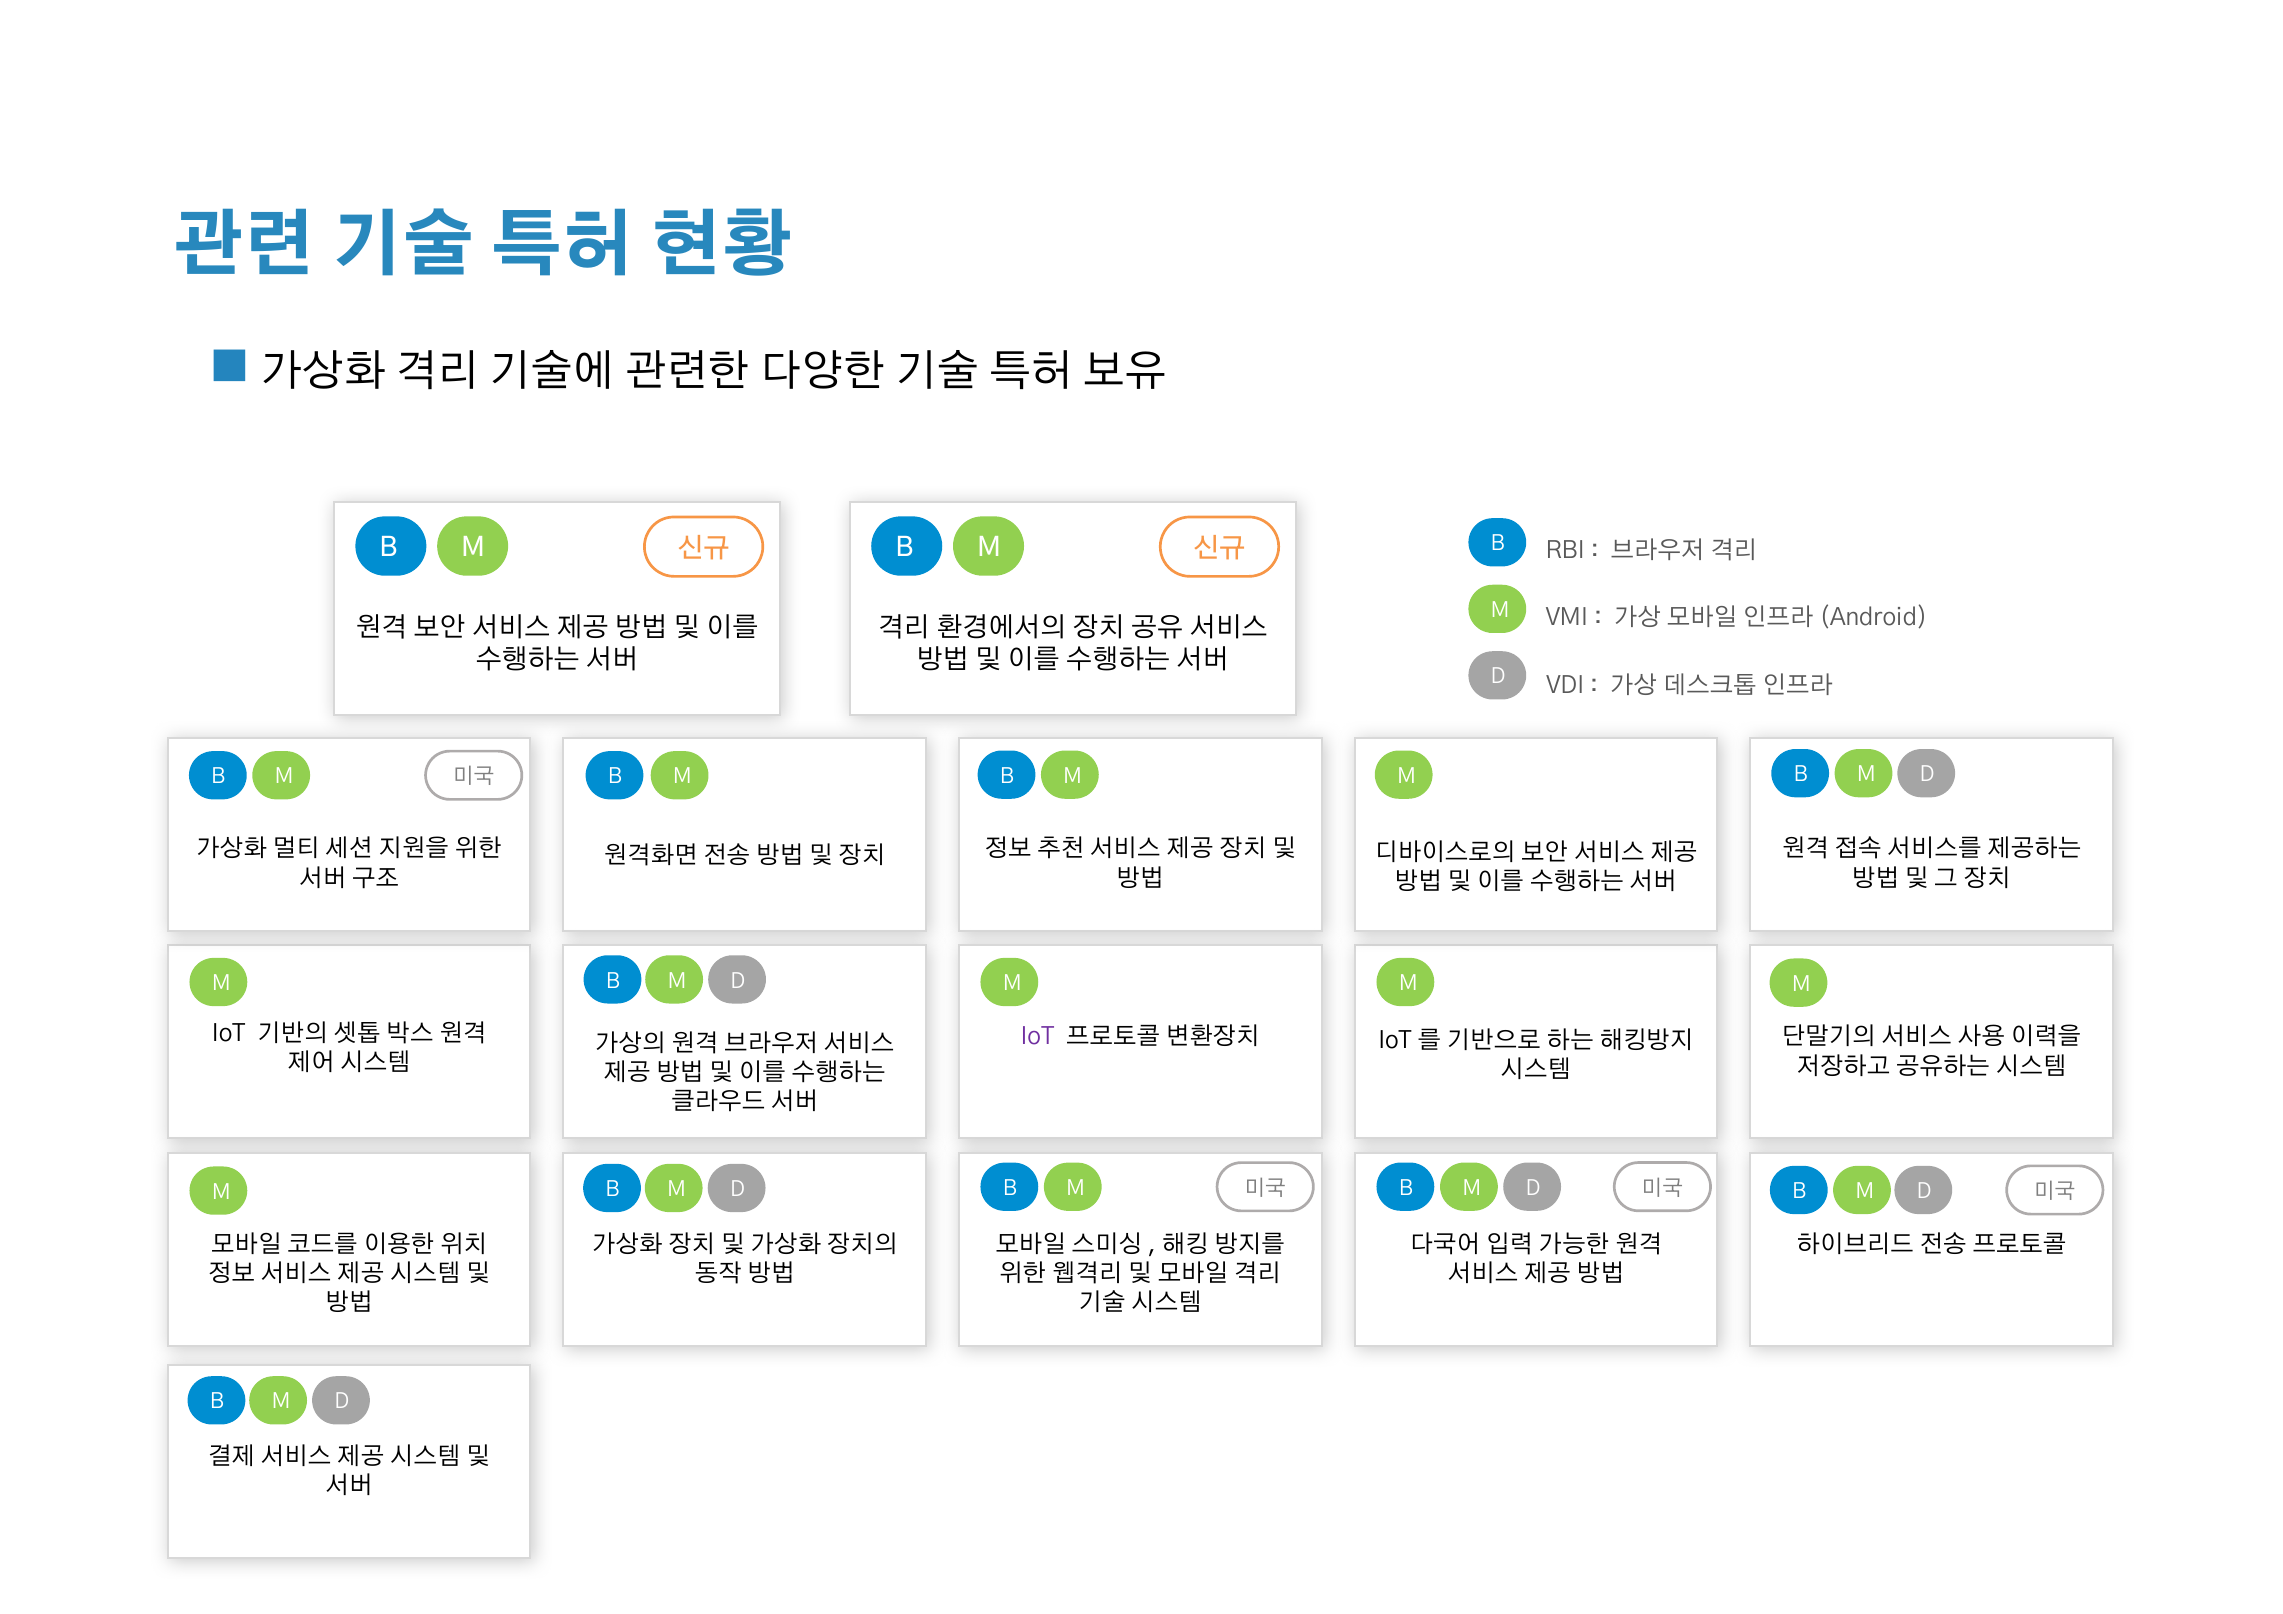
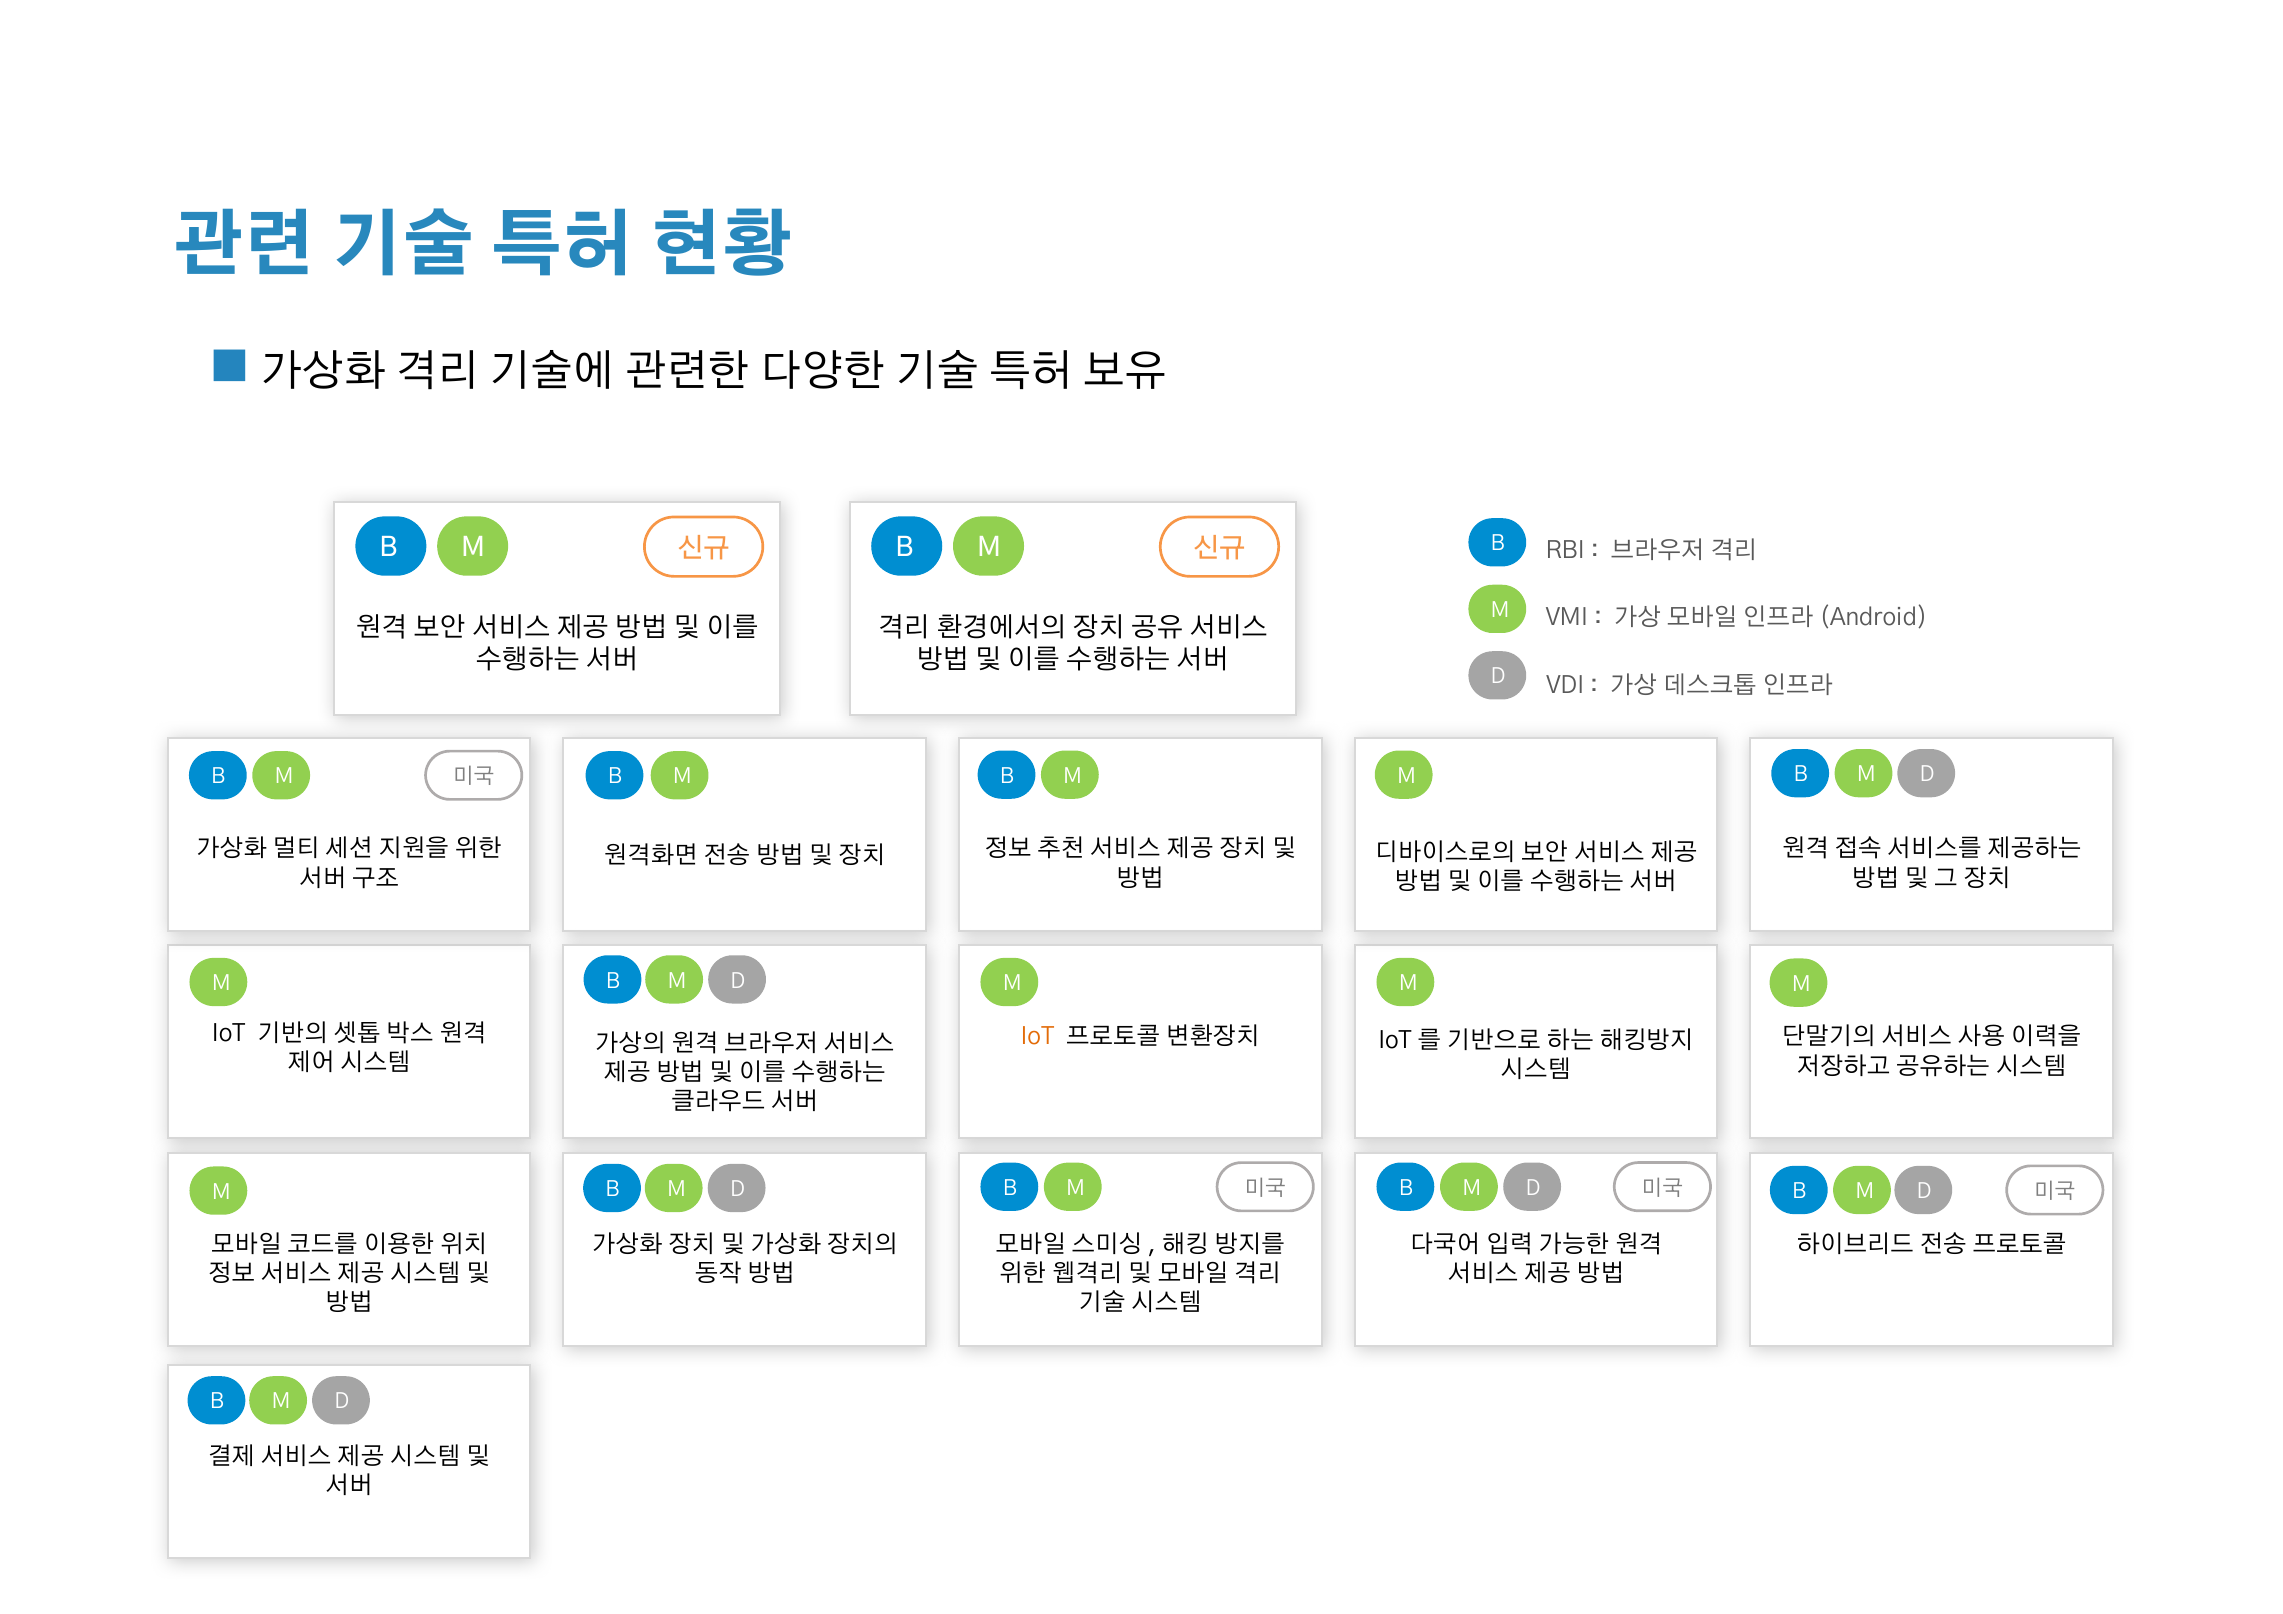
IoT at (1038, 1037) colour: purple -> orange
